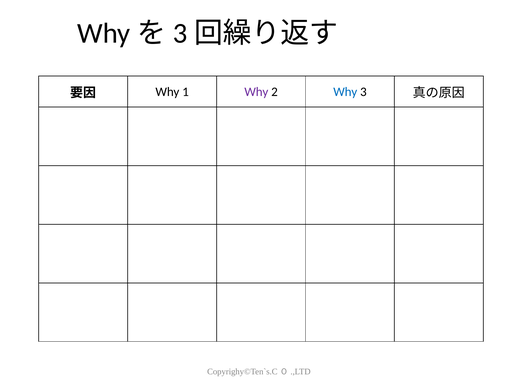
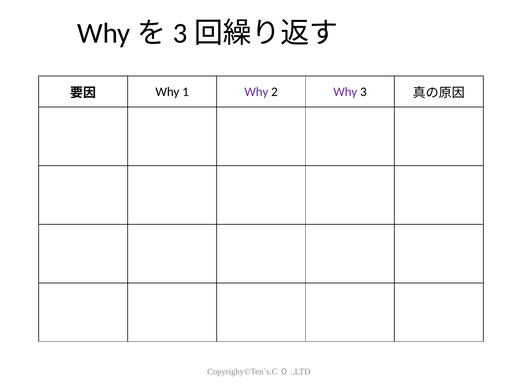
Why at (345, 92) colour: blue -> purple
